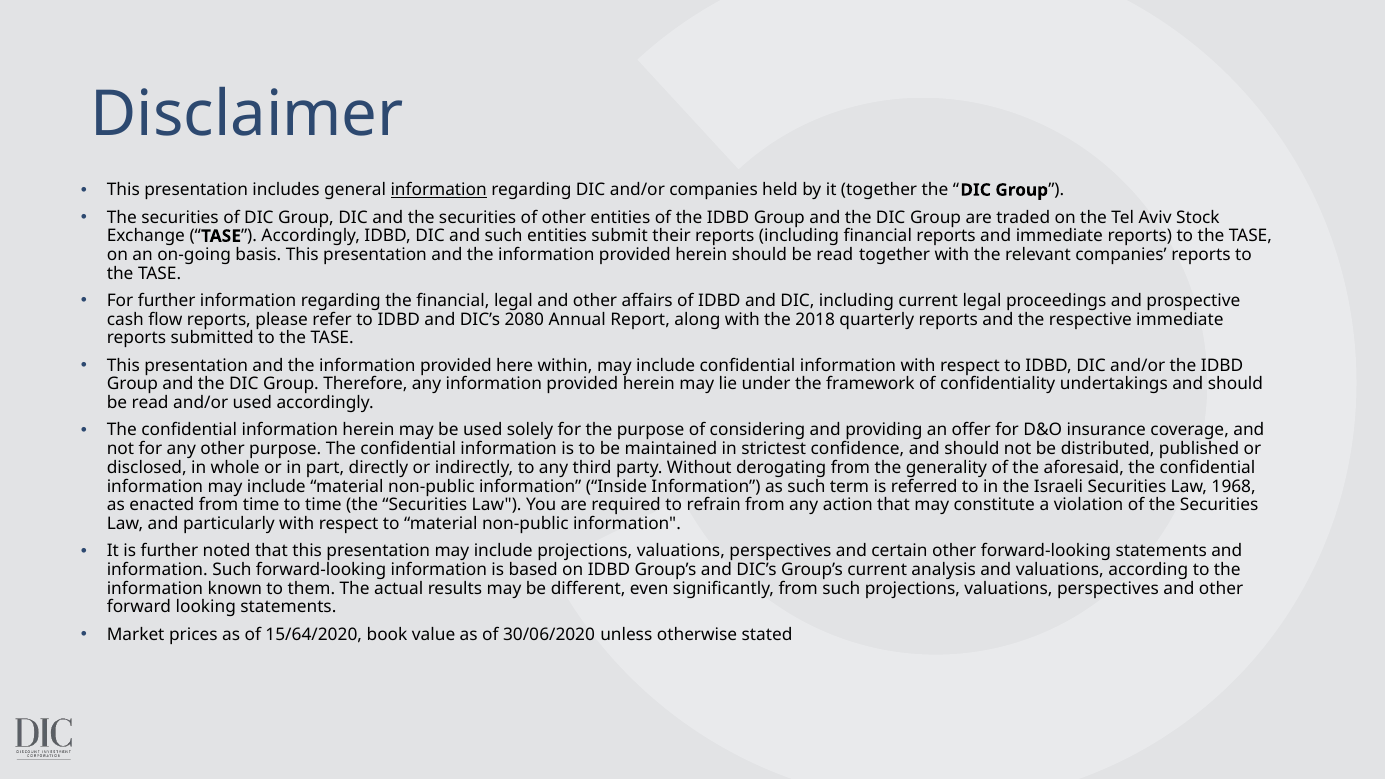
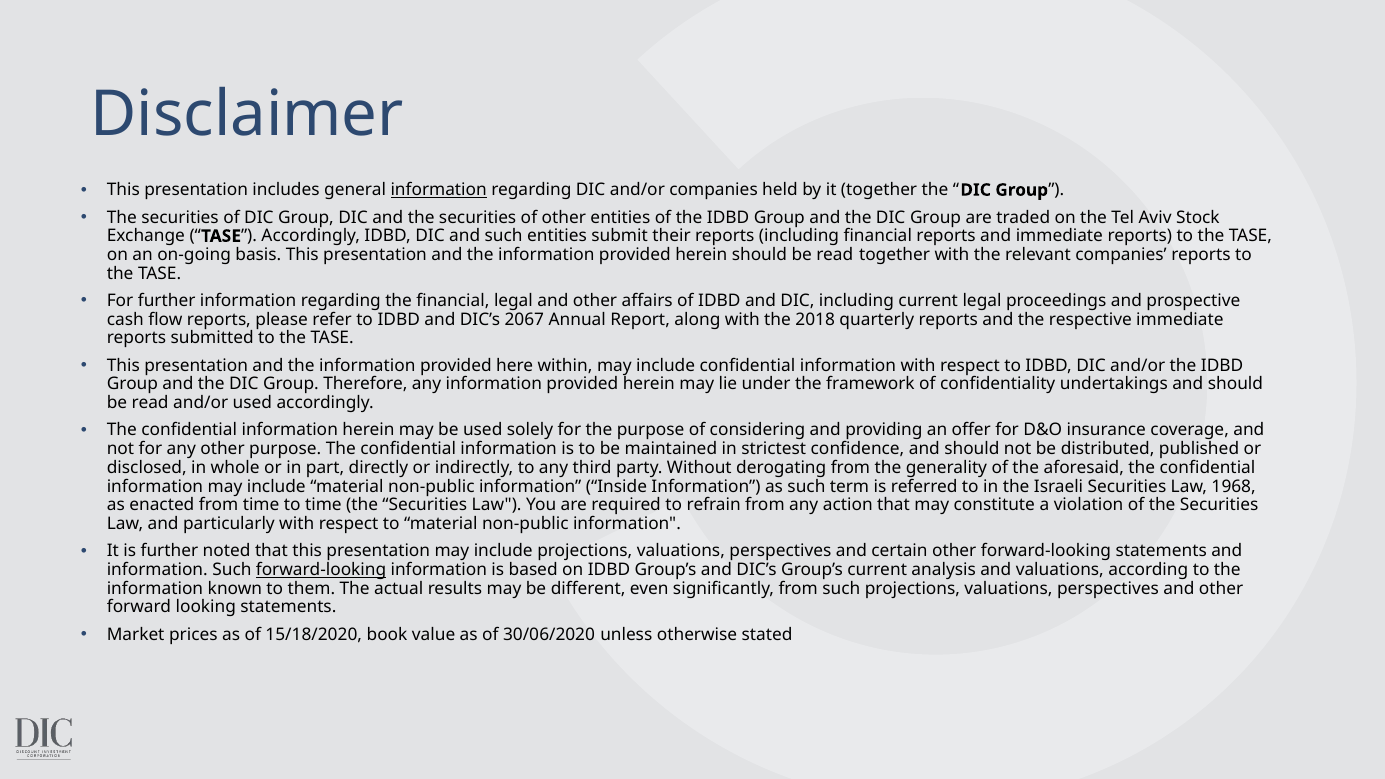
2080: 2080 -> 2067
forward-looking at (321, 570) underline: none -> present
15/64/2020: 15/64/2020 -> 15/18/2020
